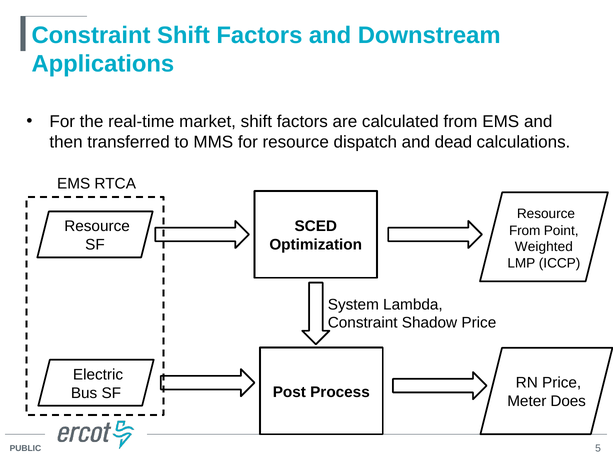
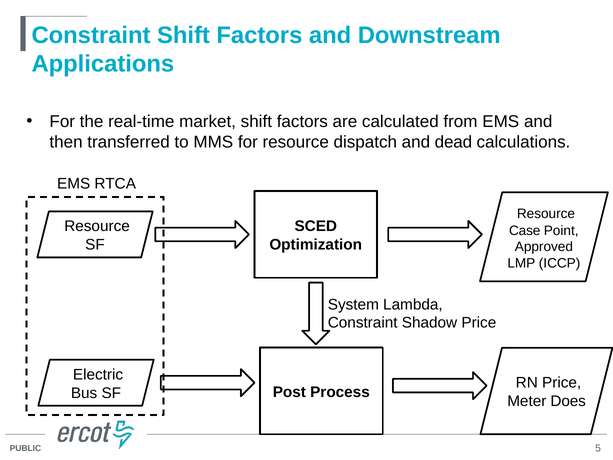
From at (525, 230): From -> Case
Weighted: Weighted -> Approved
